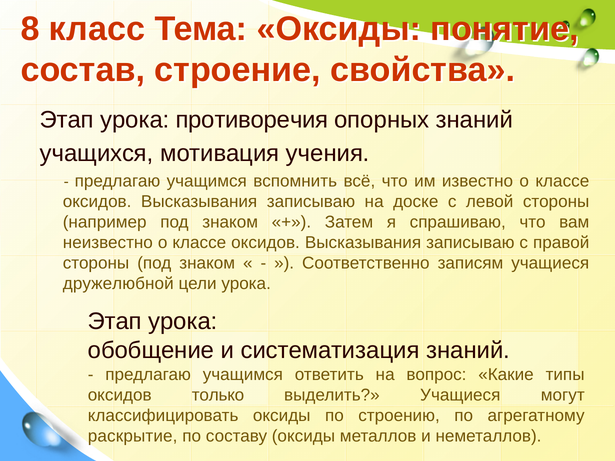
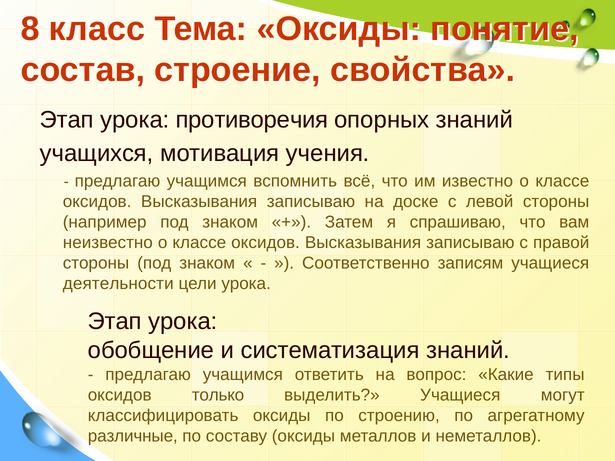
дружелюбной: дружелюбной -> деятельности
раскрытие: раскрытие -> различные
